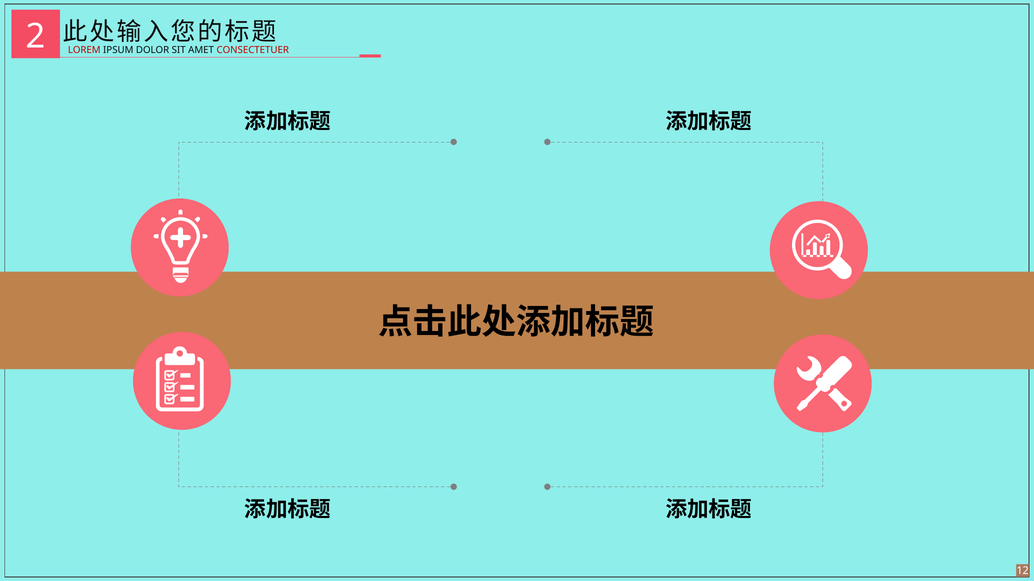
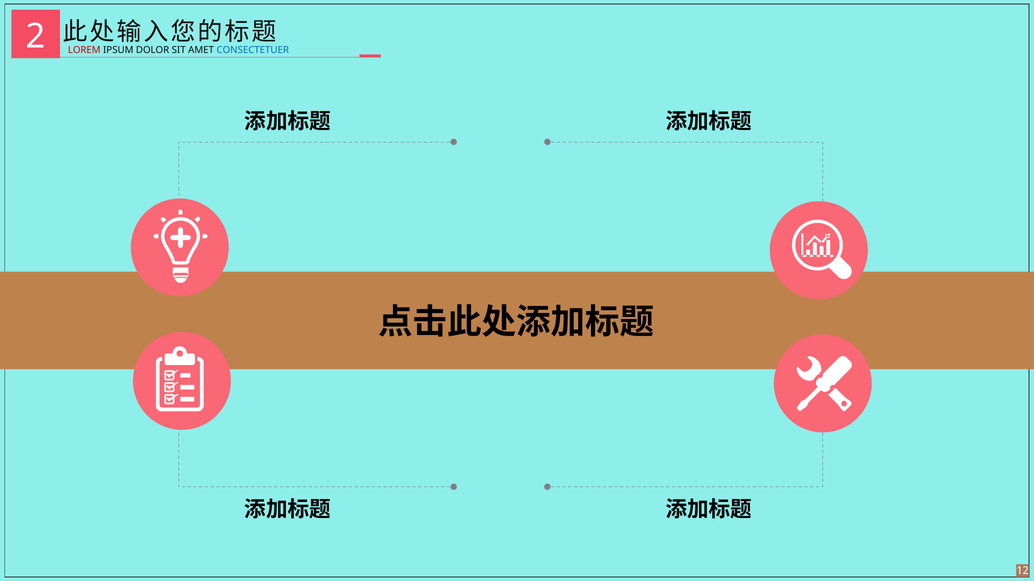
CONSECTETUER colour: red -> blue
